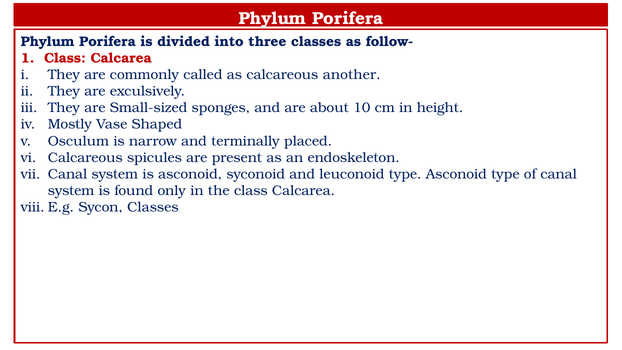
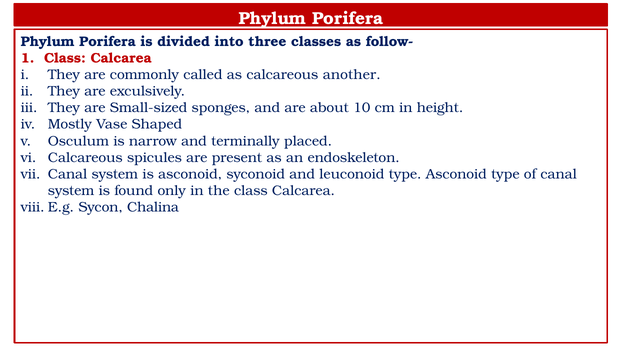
Sycon Classes: Classes -> Chalina
